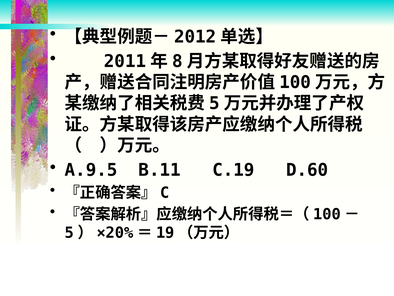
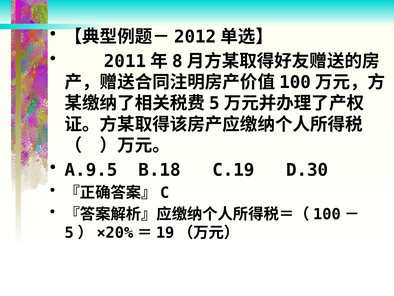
B.11: B.11 -> B.18
D.60: D.60 -> D.30
